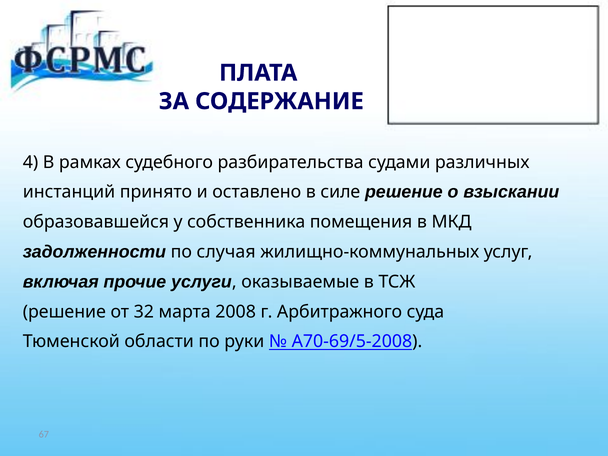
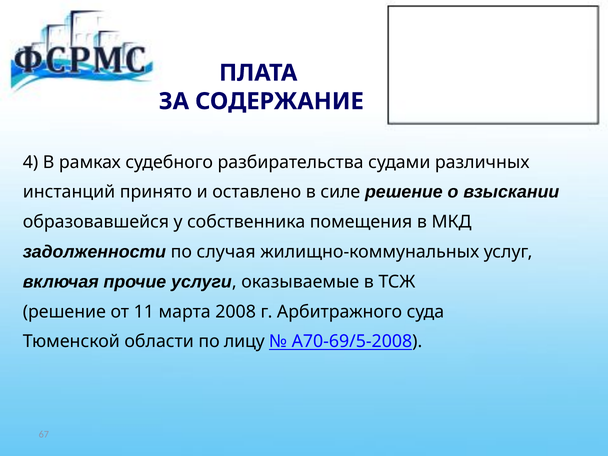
32: 32 -> 11
руки: руки -> лицу
